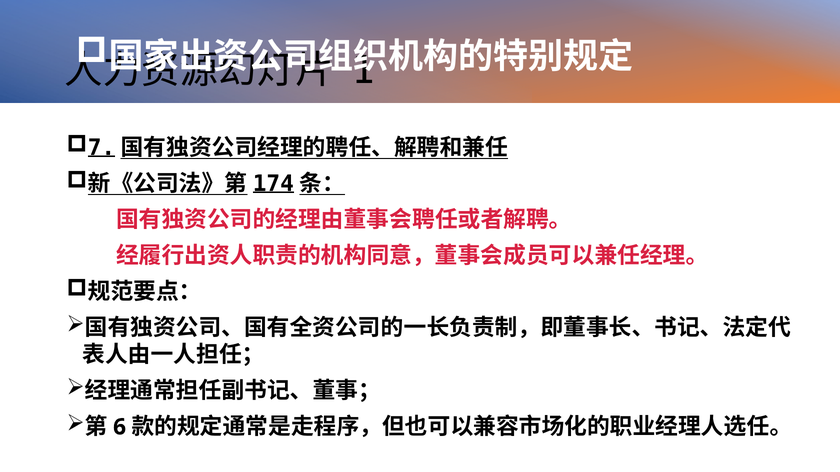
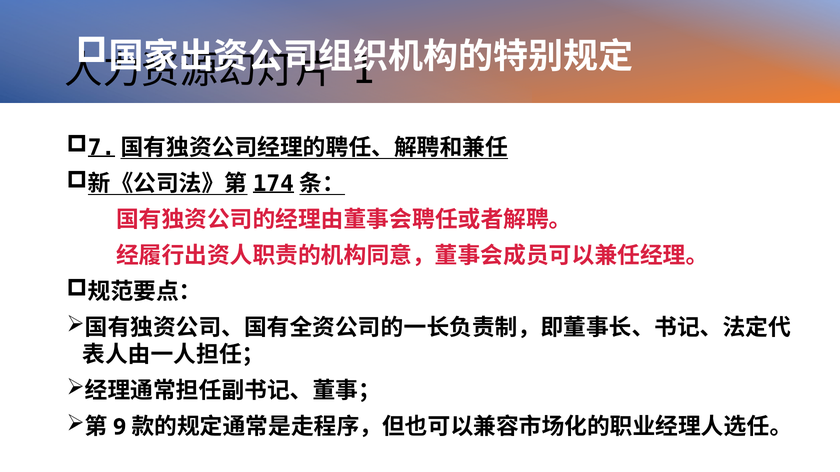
6: 6 -> 9
